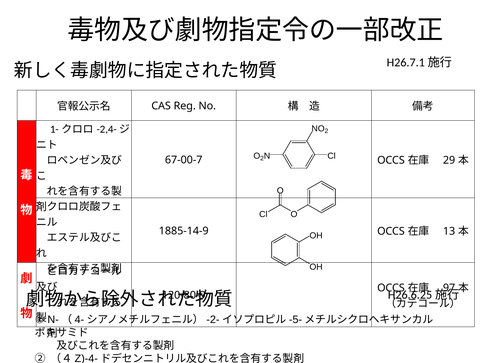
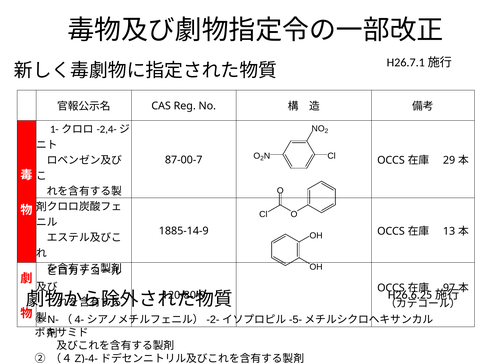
67-00-7: 67-00-7 -> 87-00-7
